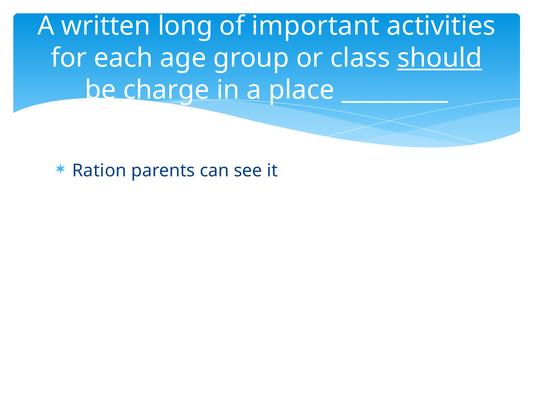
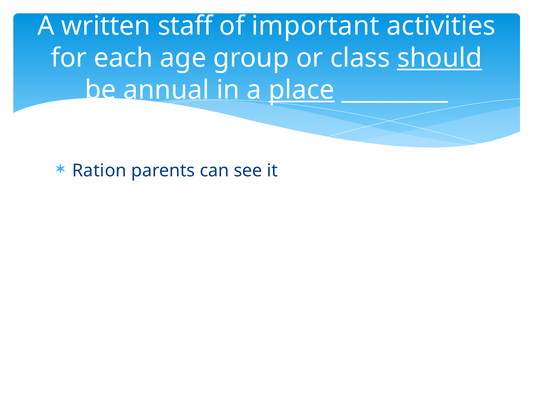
long: long -> staff
charge: charge -> annual
place underline: none -> present
